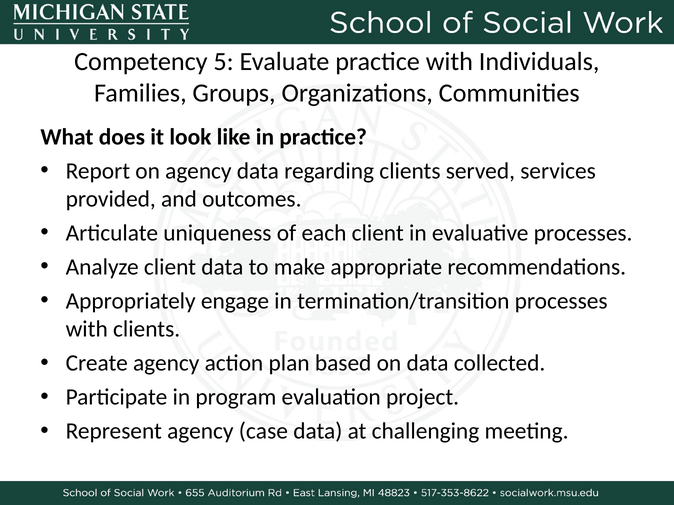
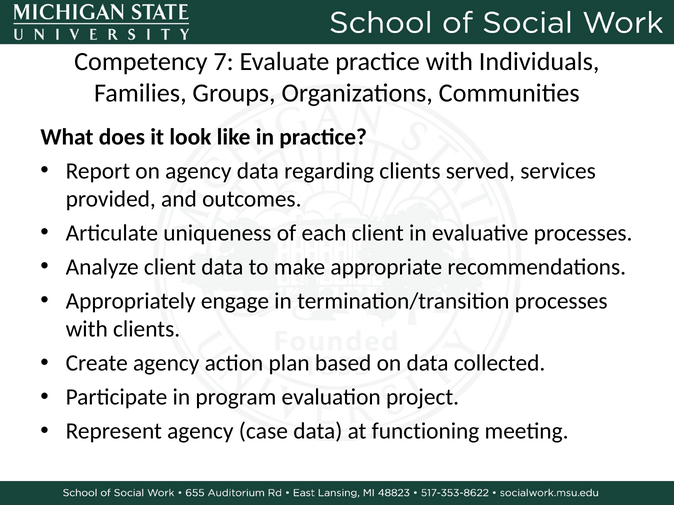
5: 5 -> 7
challenging: challenging -> functioning
